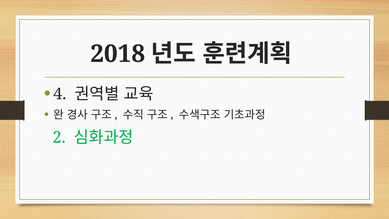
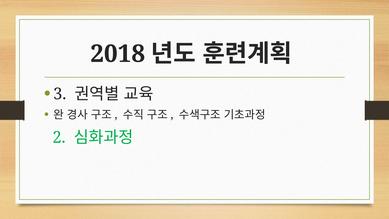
4: 4 -> 3
